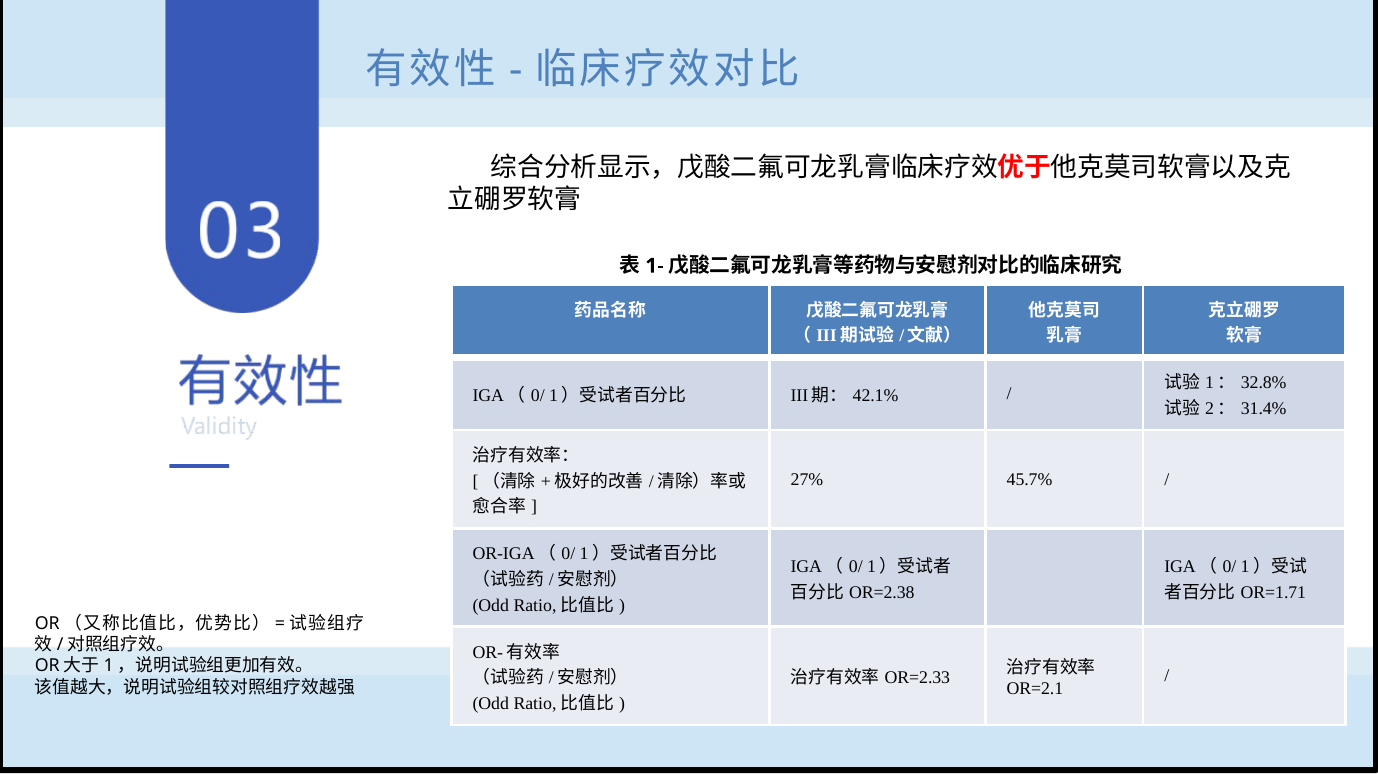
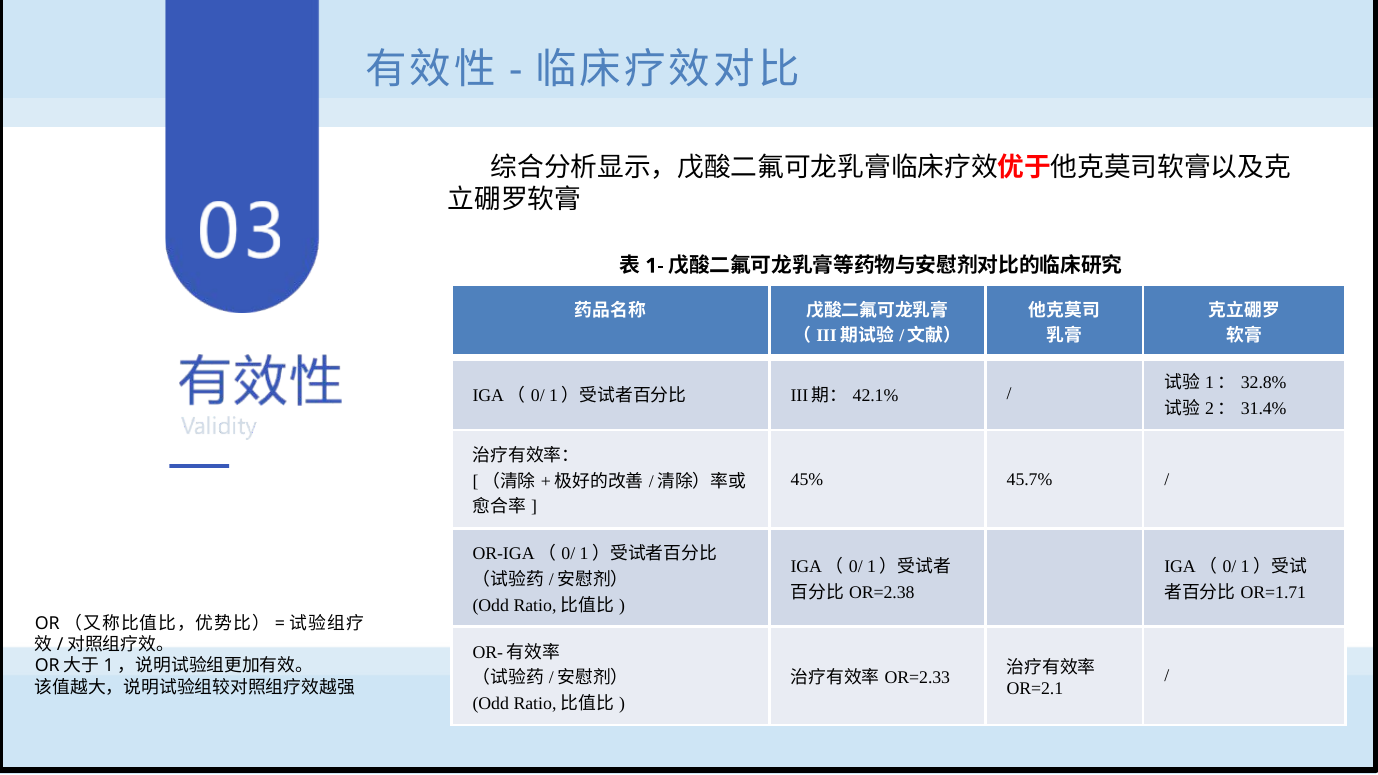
27%: 27% -> 45%
